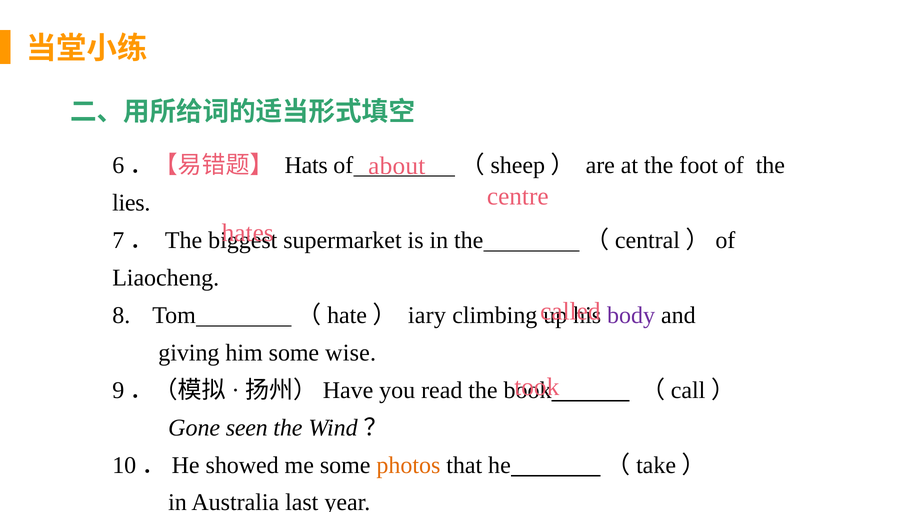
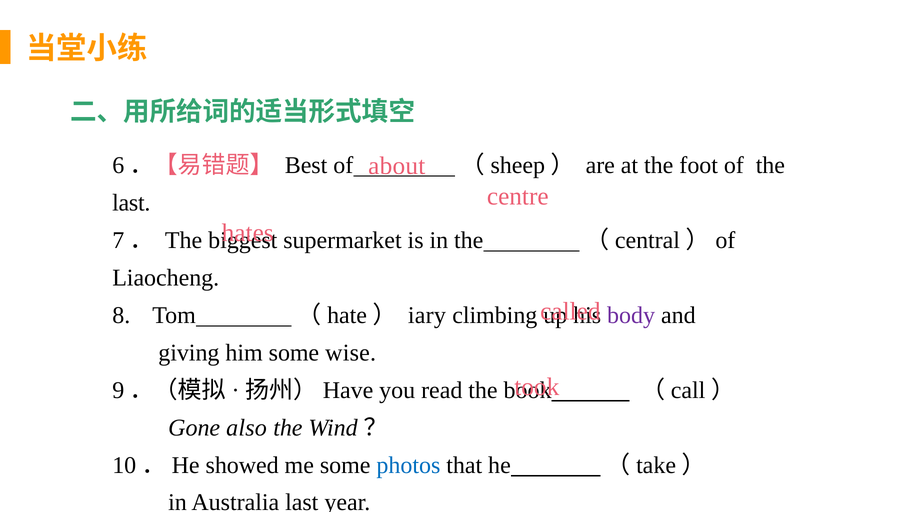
Hats: Hats -> Best
lies at (131, 203): lies -> last
seen: seen -> also
photos colour: orange -> blue
